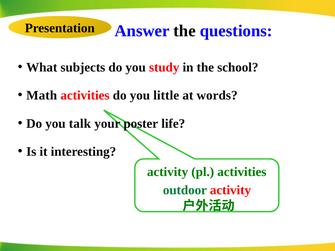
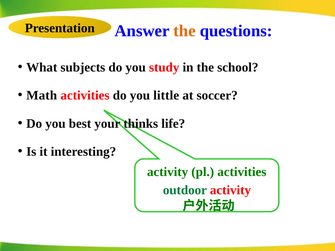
the at (185, 31) colour: black -> orange
words: words -> soccer
talk: talk -> best
poster: poster -> thinks
